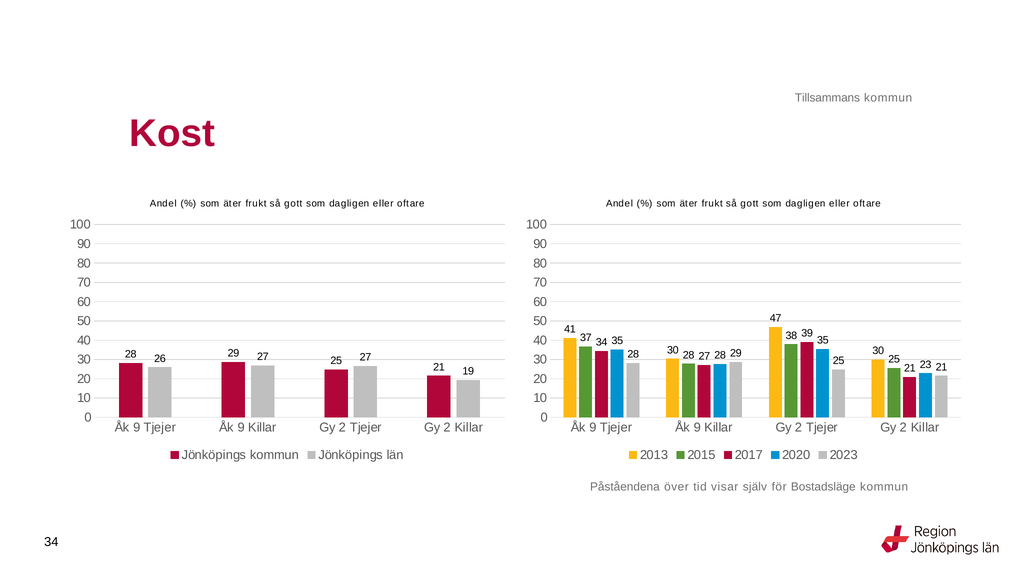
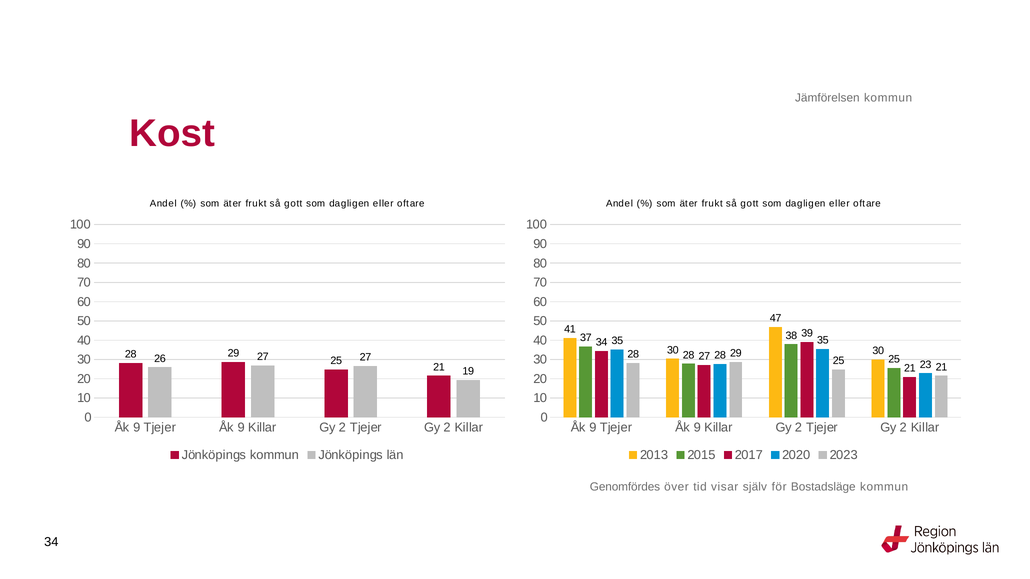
Tillsammans: Tillsammans -> Jämförelsen
Påståendena: Påståendena -> Genomfördes
